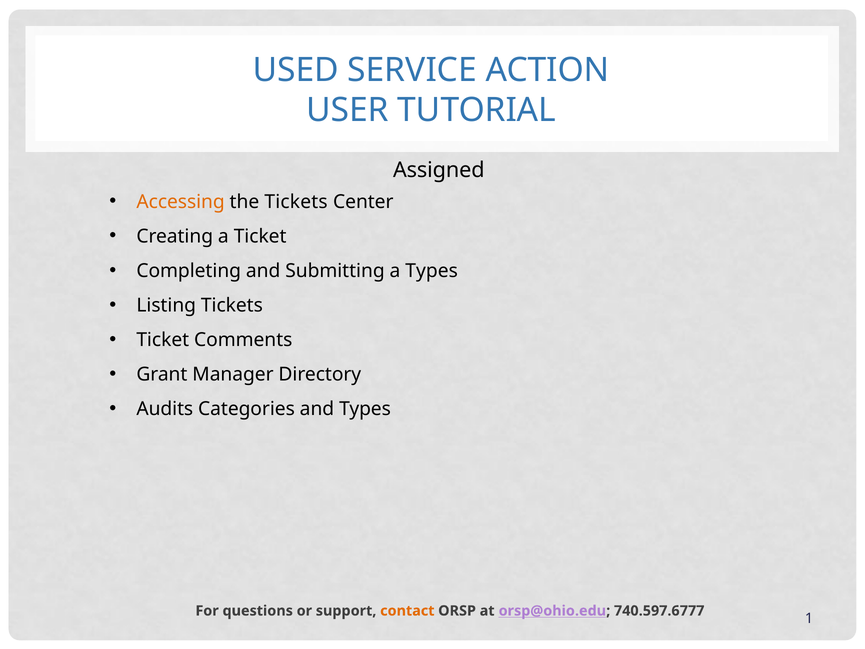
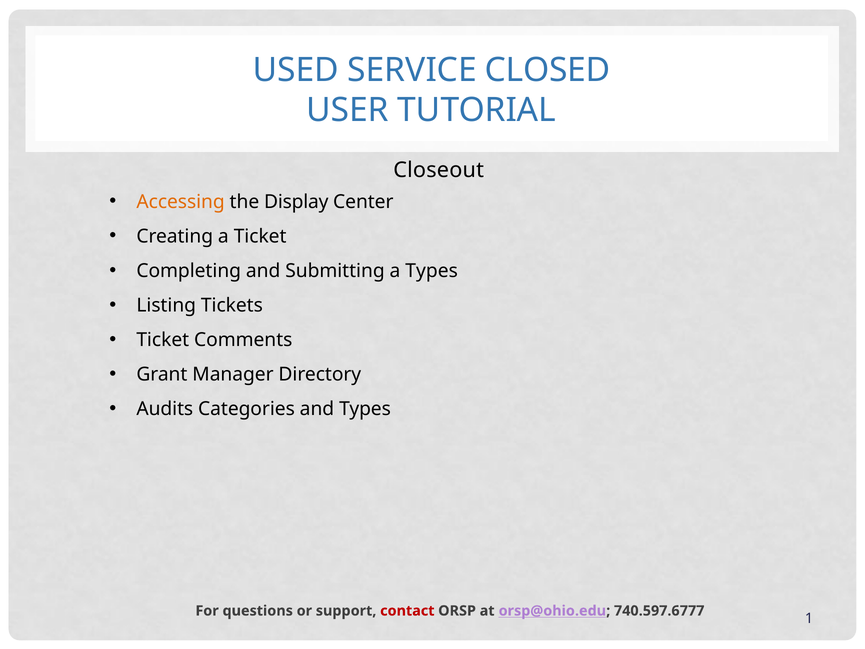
ACTION: ACTION -> CLOSED
Assigned: Assigned -> Closeout
the Tickets: Tickets -> Display
contact colour: orange -> red
